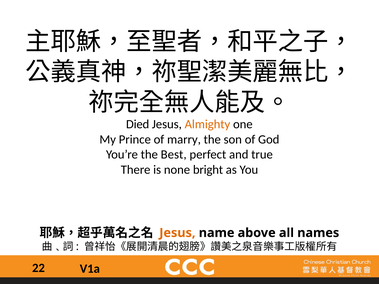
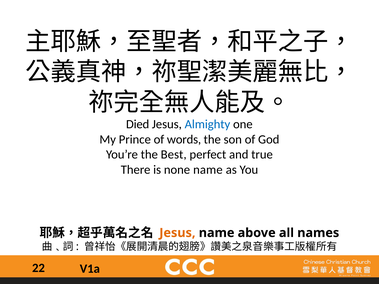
Almighty colour: orange -> blue
marry: marry -> words
none bright: bright -> name
